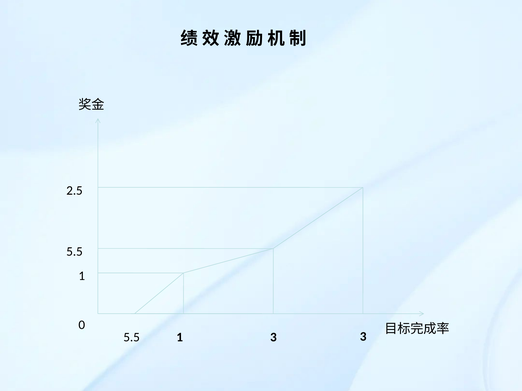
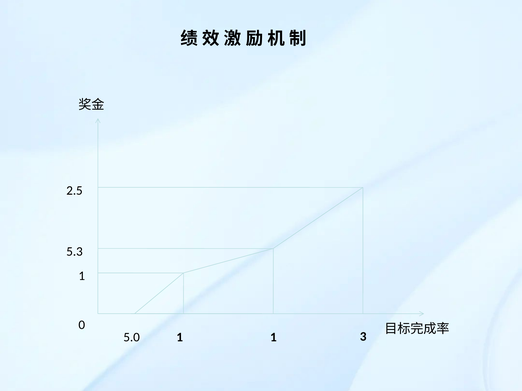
5.5 at (74, 252): 5.5 -> 5.3
5.5 at (132, 338): 5.5 -> 5.0
1 3: 3 -> 1
